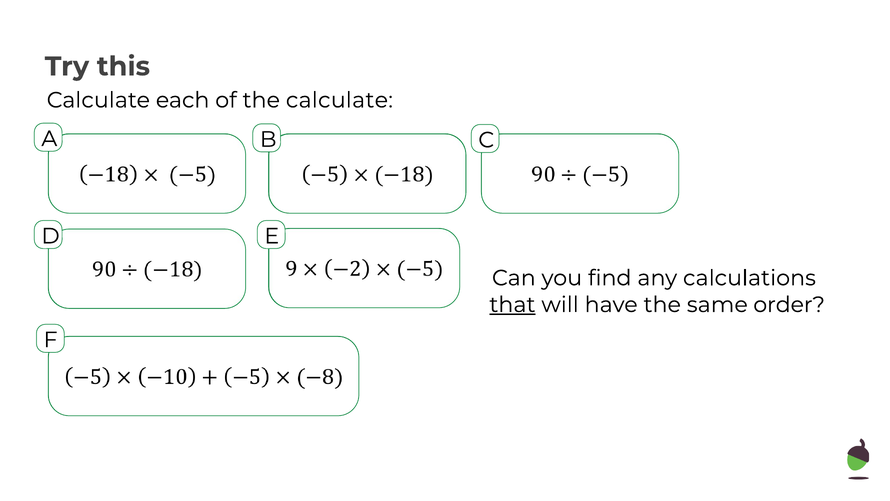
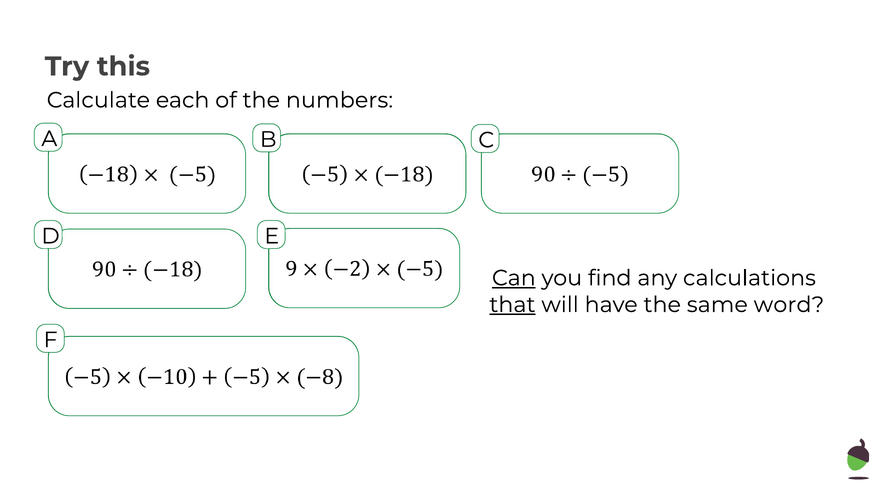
the calculate: calculate -> numbers
Can underline: none -> present
order: order -> word
